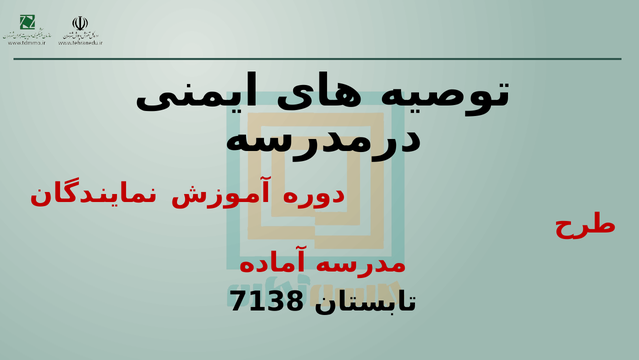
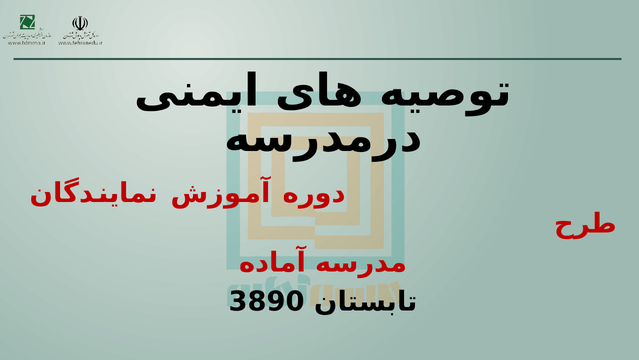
7138: 7138 -> 3890
